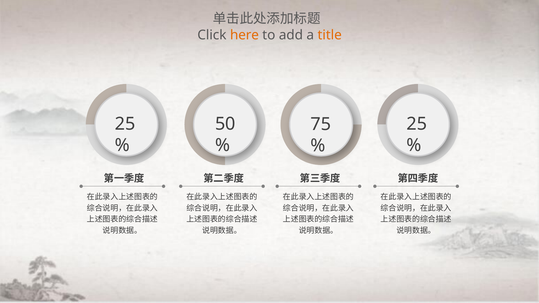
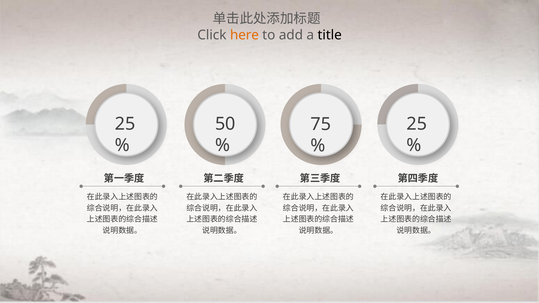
title colour: orange -> black
